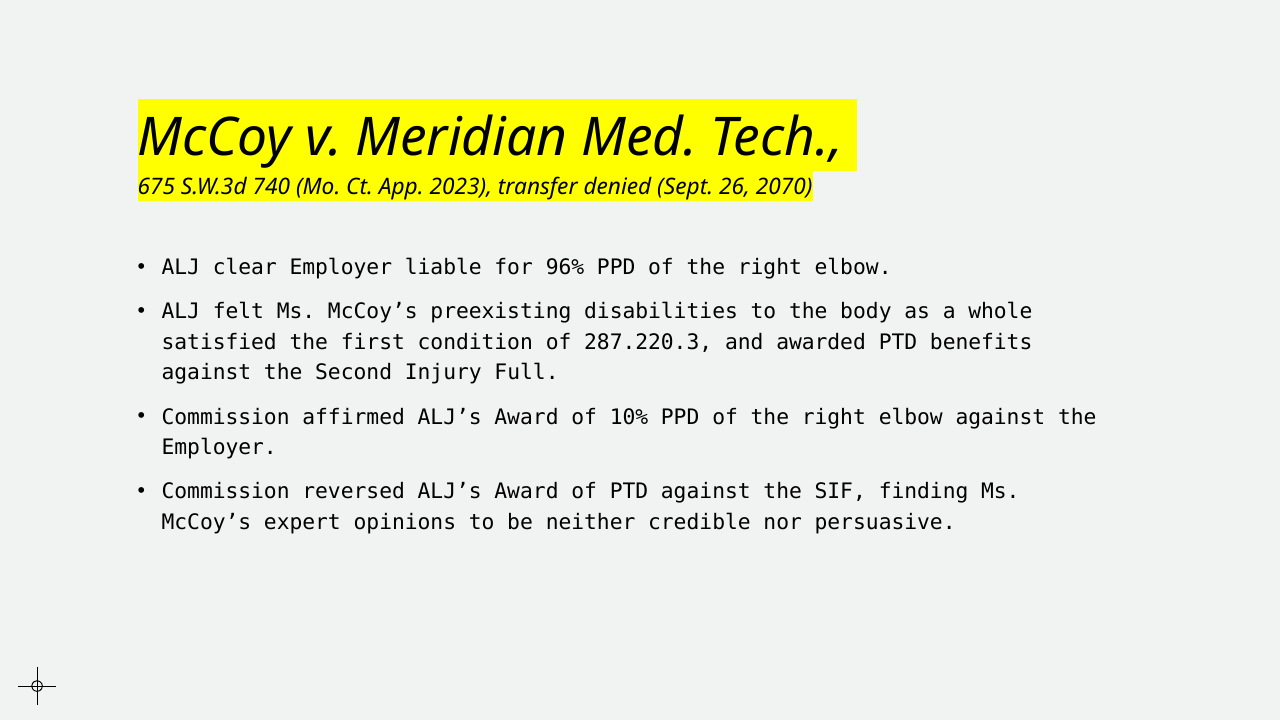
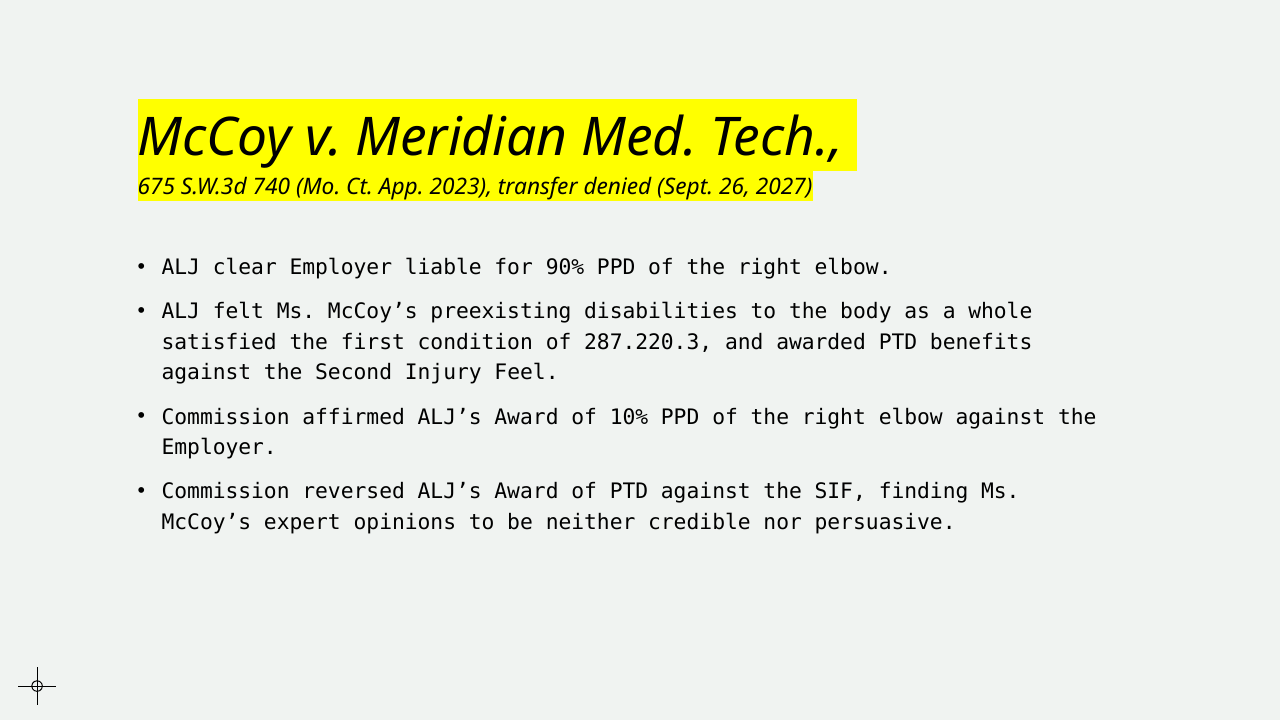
2070: 2070 -> 2027
96%: 96% -> 90%
Full: Full -> Feel
